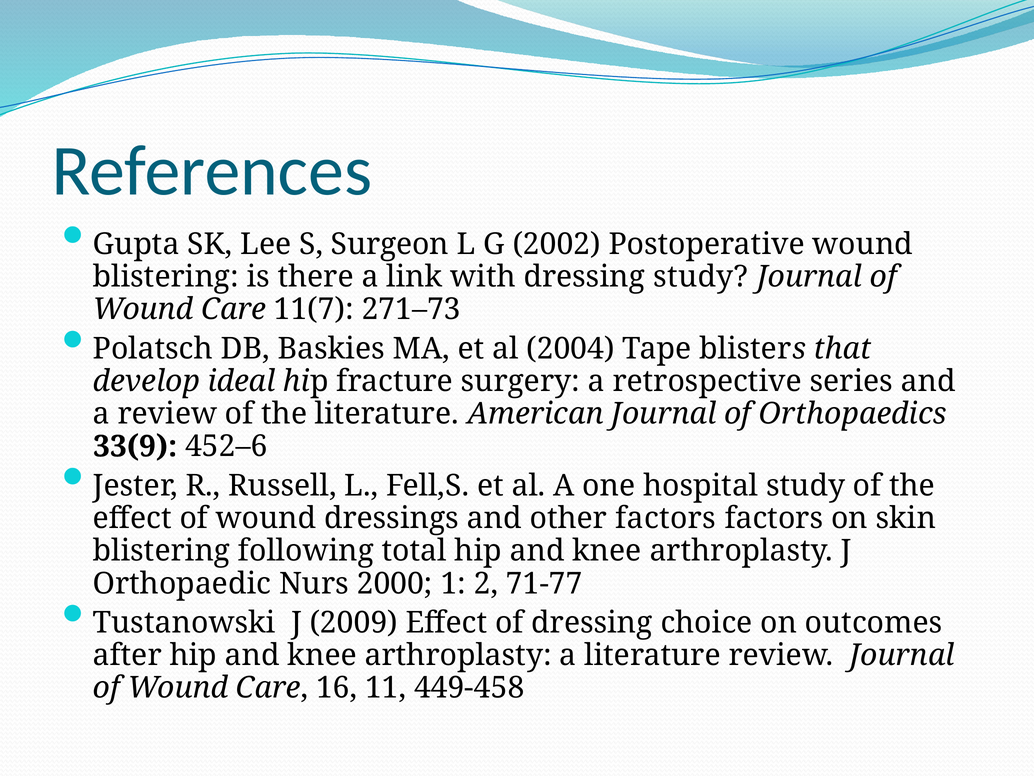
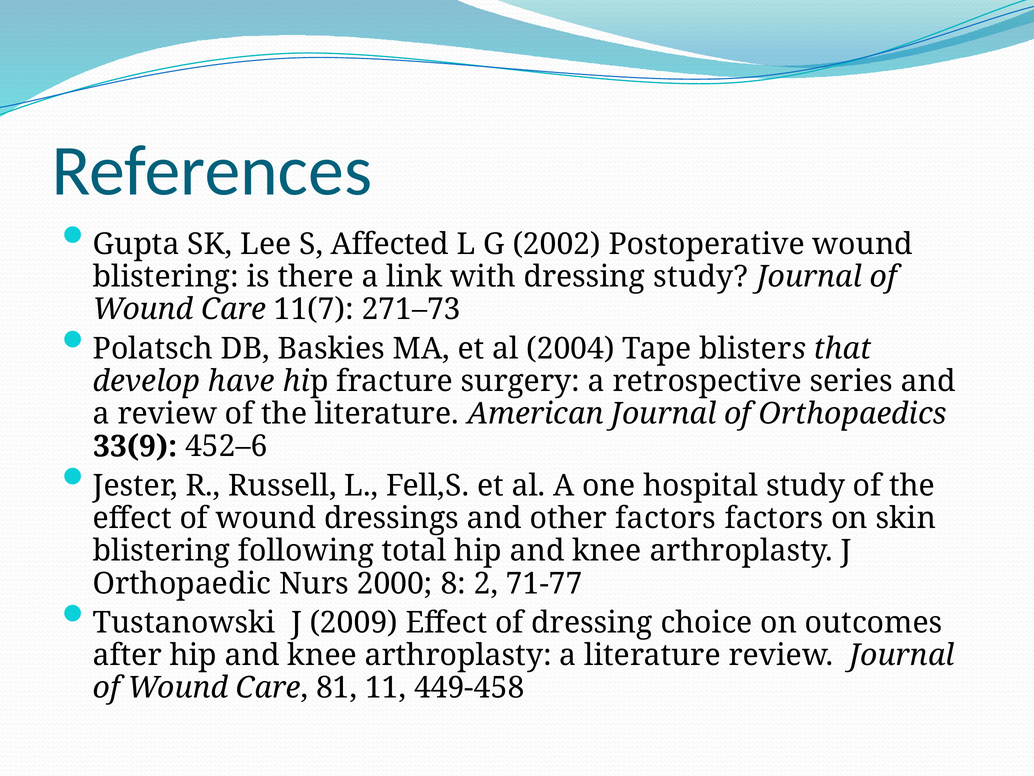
Surgeon: Surgeon -> Affected
ideal: ideal -> have
1: 1 -> 8
16: 16 -> 81
